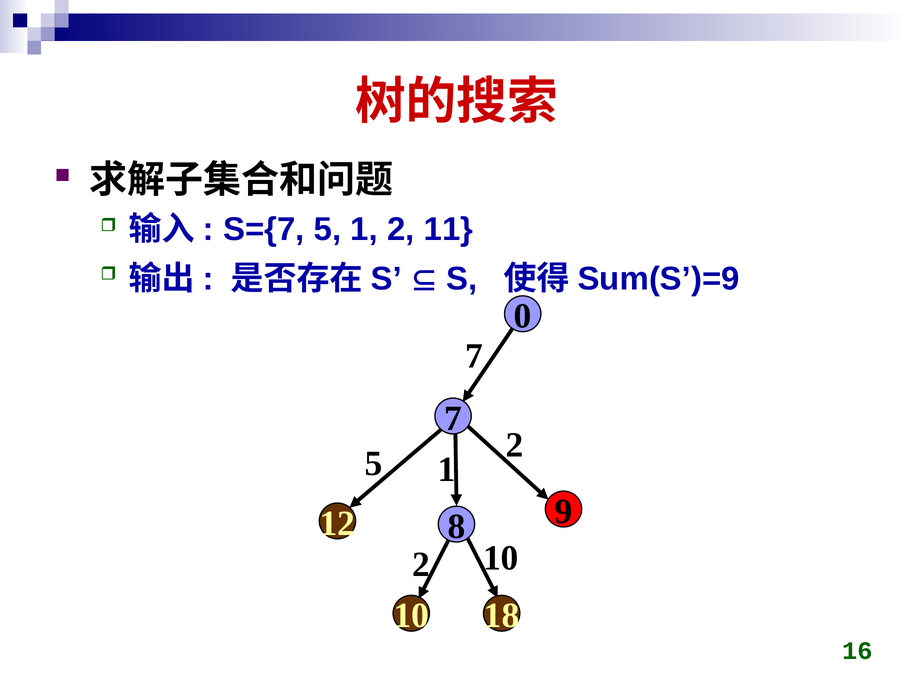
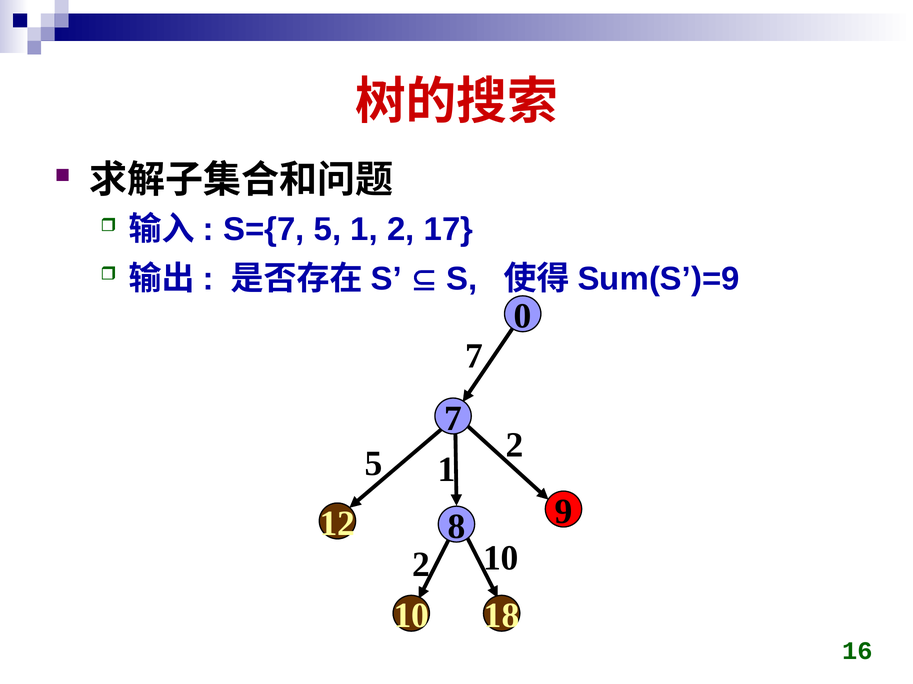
11: 11 -> 17
